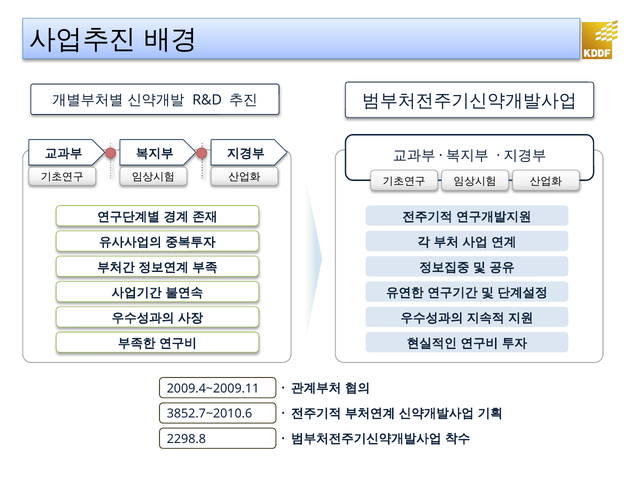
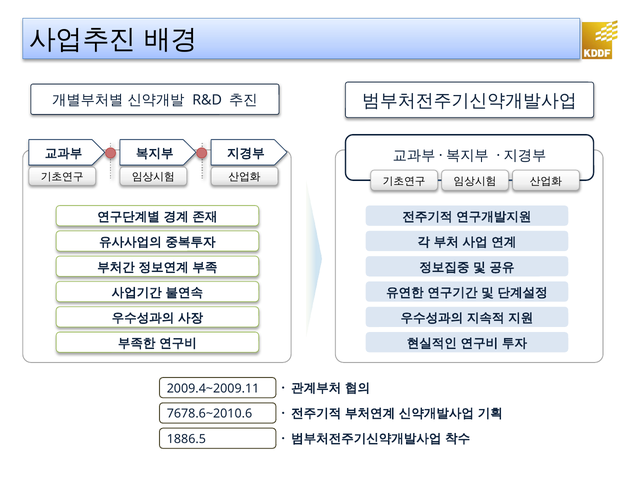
3852.7~2010.6: 3852.7~2010.6 -> 7678.6~2010.6
2298.8: 2298.8 -> 1886.5
